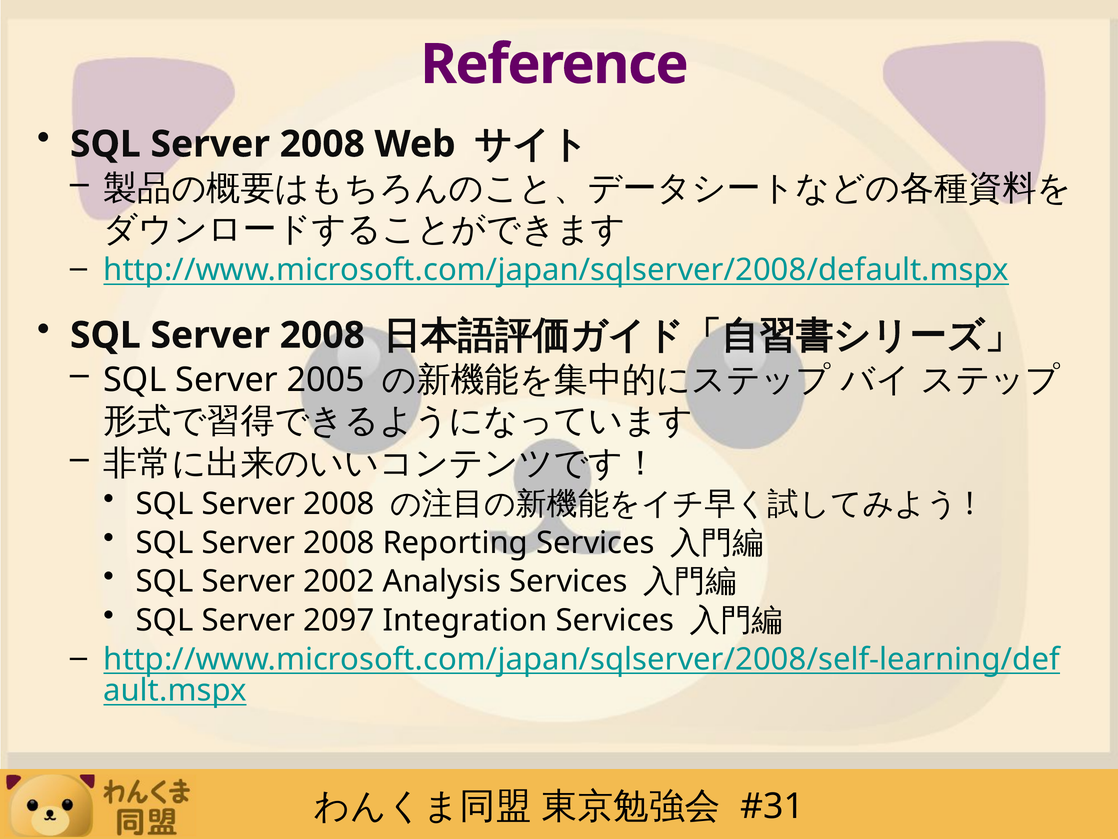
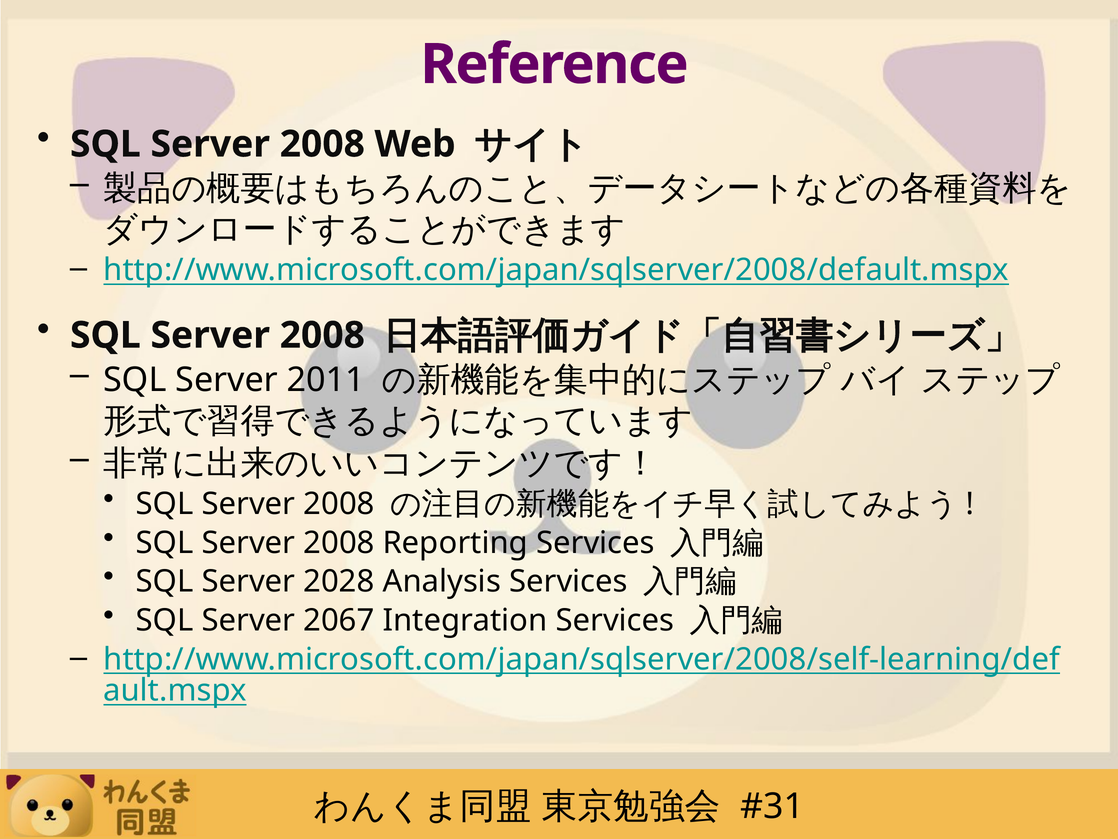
2005: 2005 -> 2011
2002: 2002 -> 2028
2097: 2097 -> 2067
